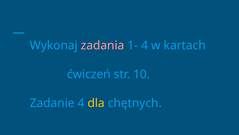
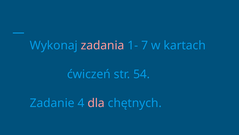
1- 4: 4 -> 7
10: 10 -> 54
dla colour: yellow -> pink
